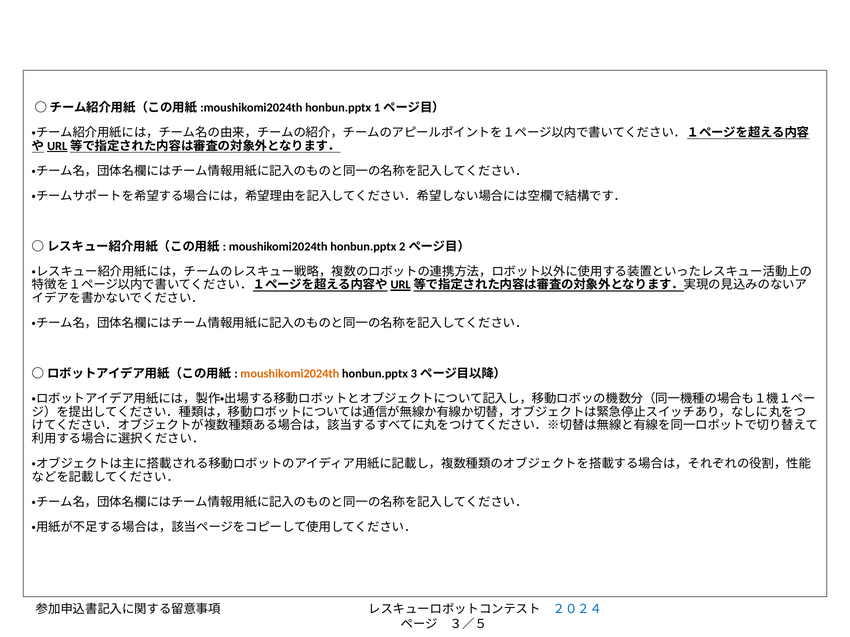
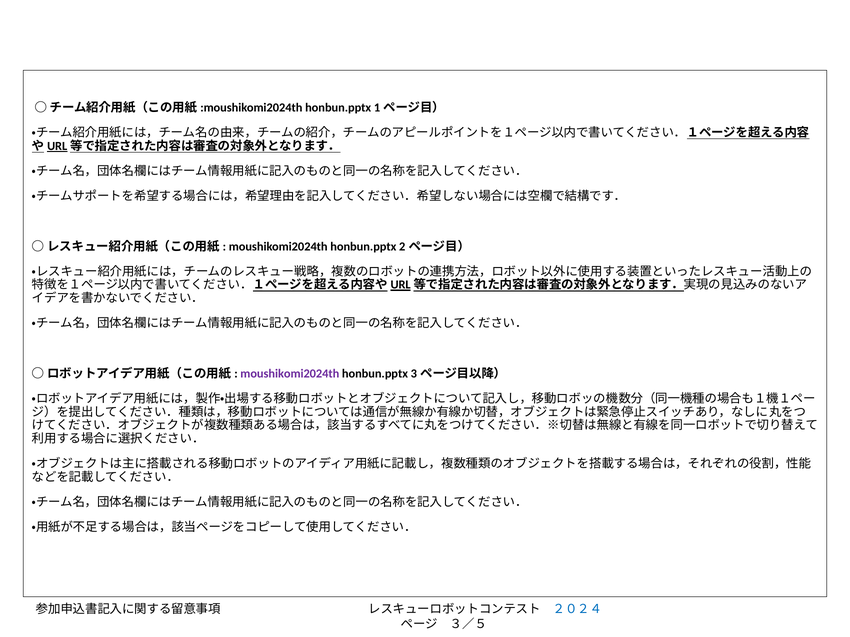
moushikomi2024th at (290, 374) colour: orange -> purple
